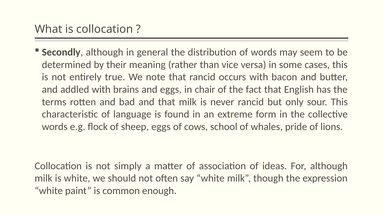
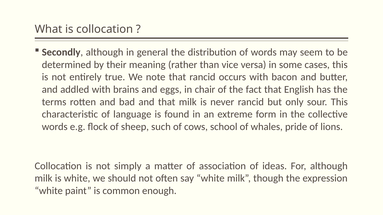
sheep eggs: eggs -> such
